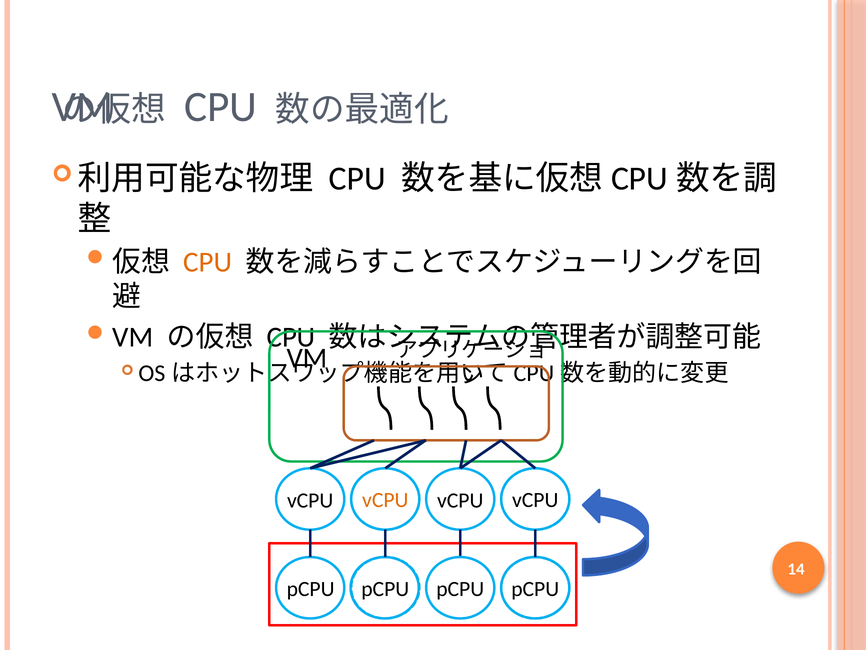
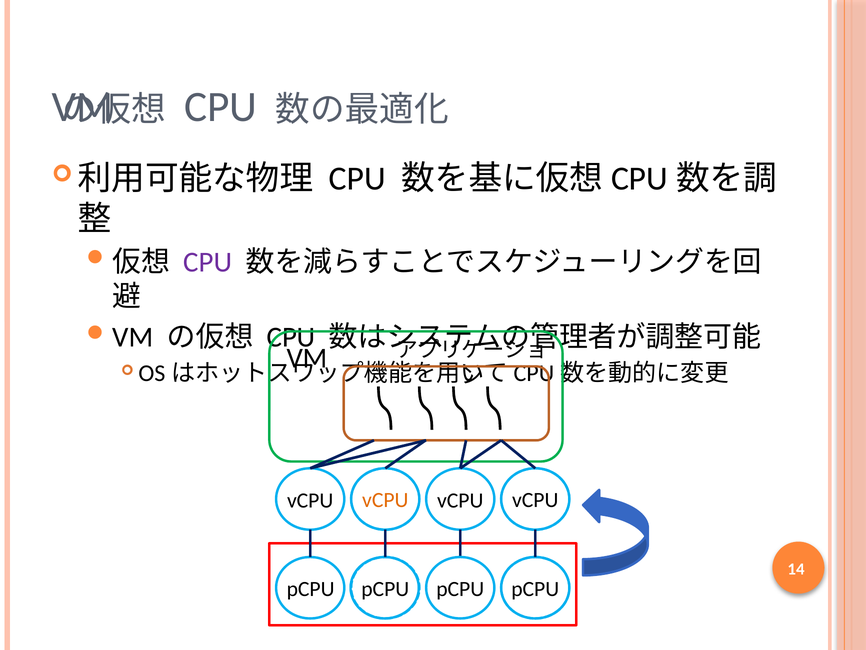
CPU at (208, 262) colour: orange -> purple
